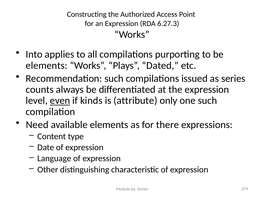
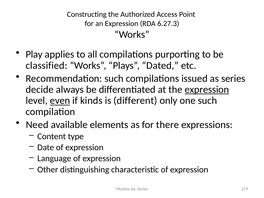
Into: Into -> Play
elements at (47, 65): elements -> classified
counts: counts -> decide
expression at (207, 90) underline: none -> present
attribute: attribute -> different
